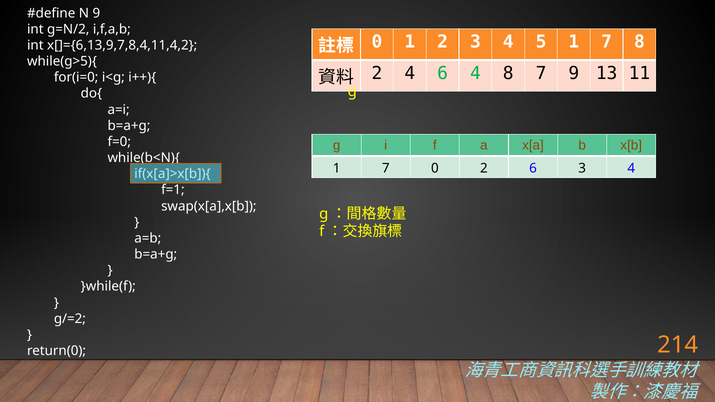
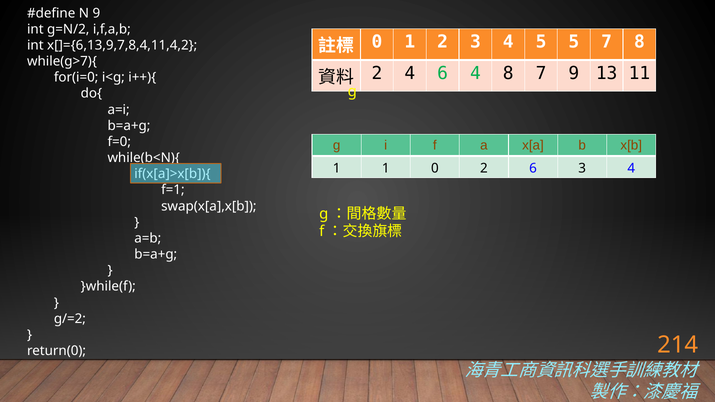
5 1: 1 -> 5
while(g>5){: while(g>5){ -> while(g>7){
7 at (386, 169): 7 -> 1
